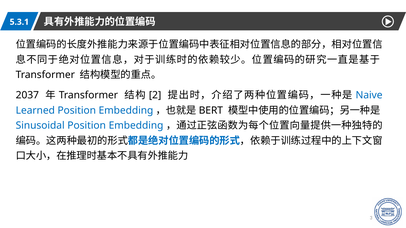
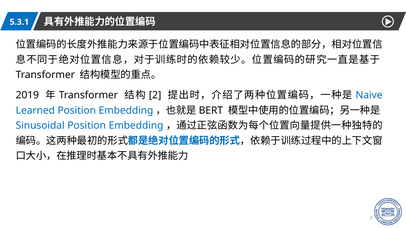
2037: 2037 -> 2019
